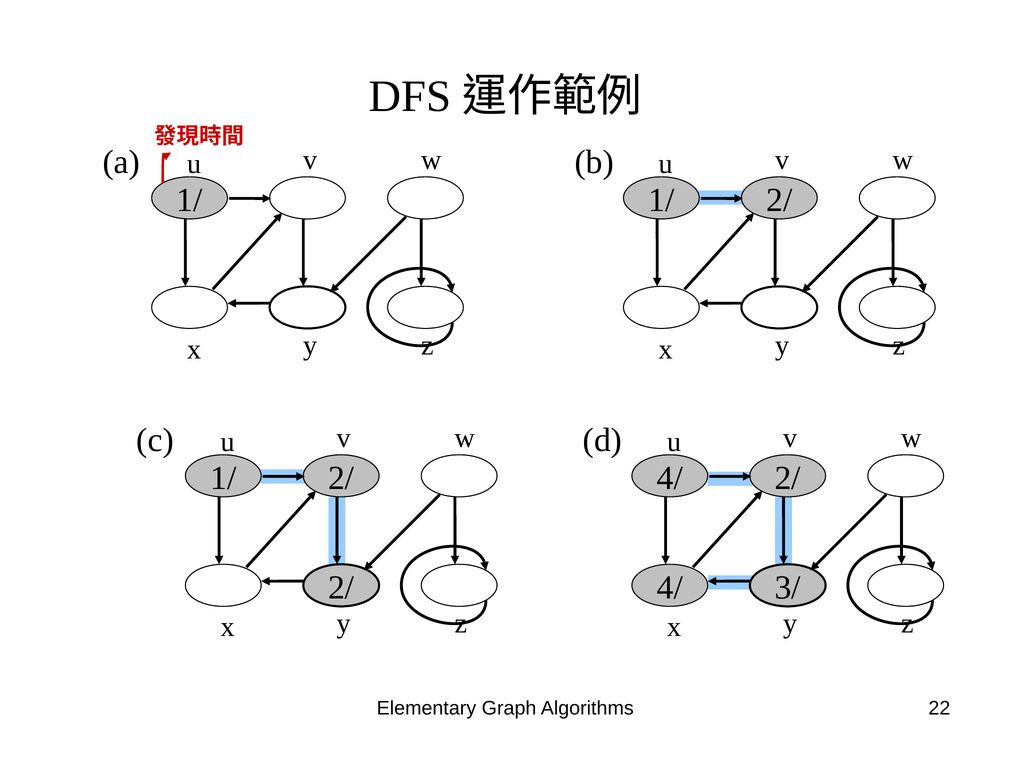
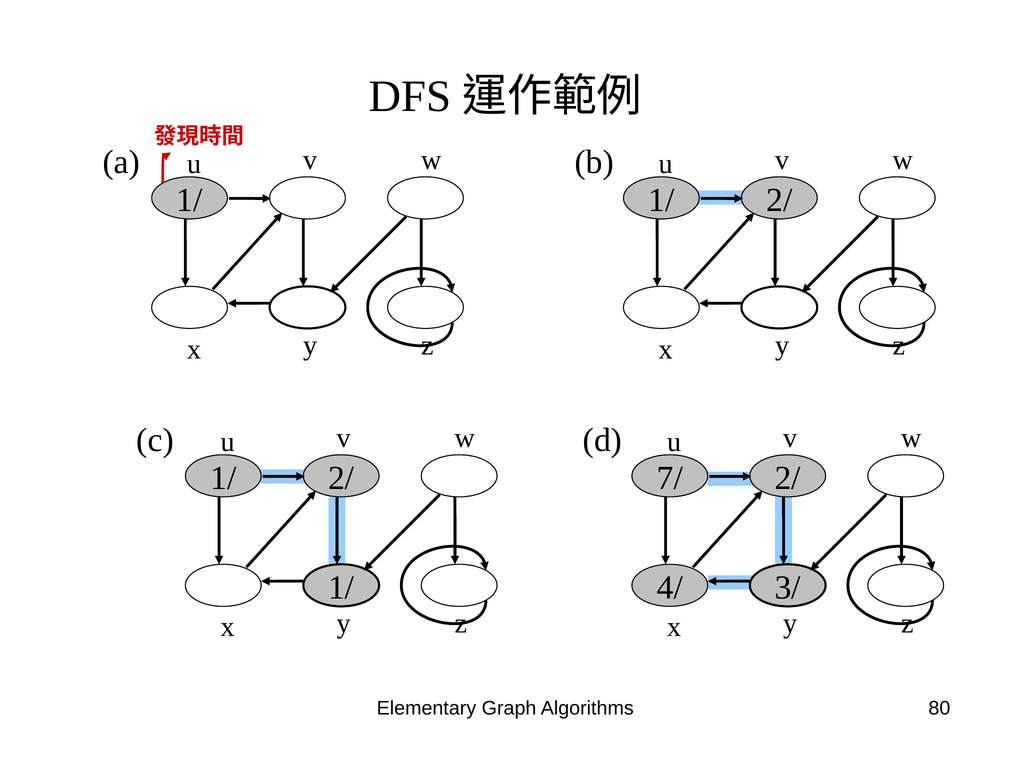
4/ at (670, 478): 4/ -> 7/
2/ at (341, 588): 2/ -> 1/
22: 22 -> 80
